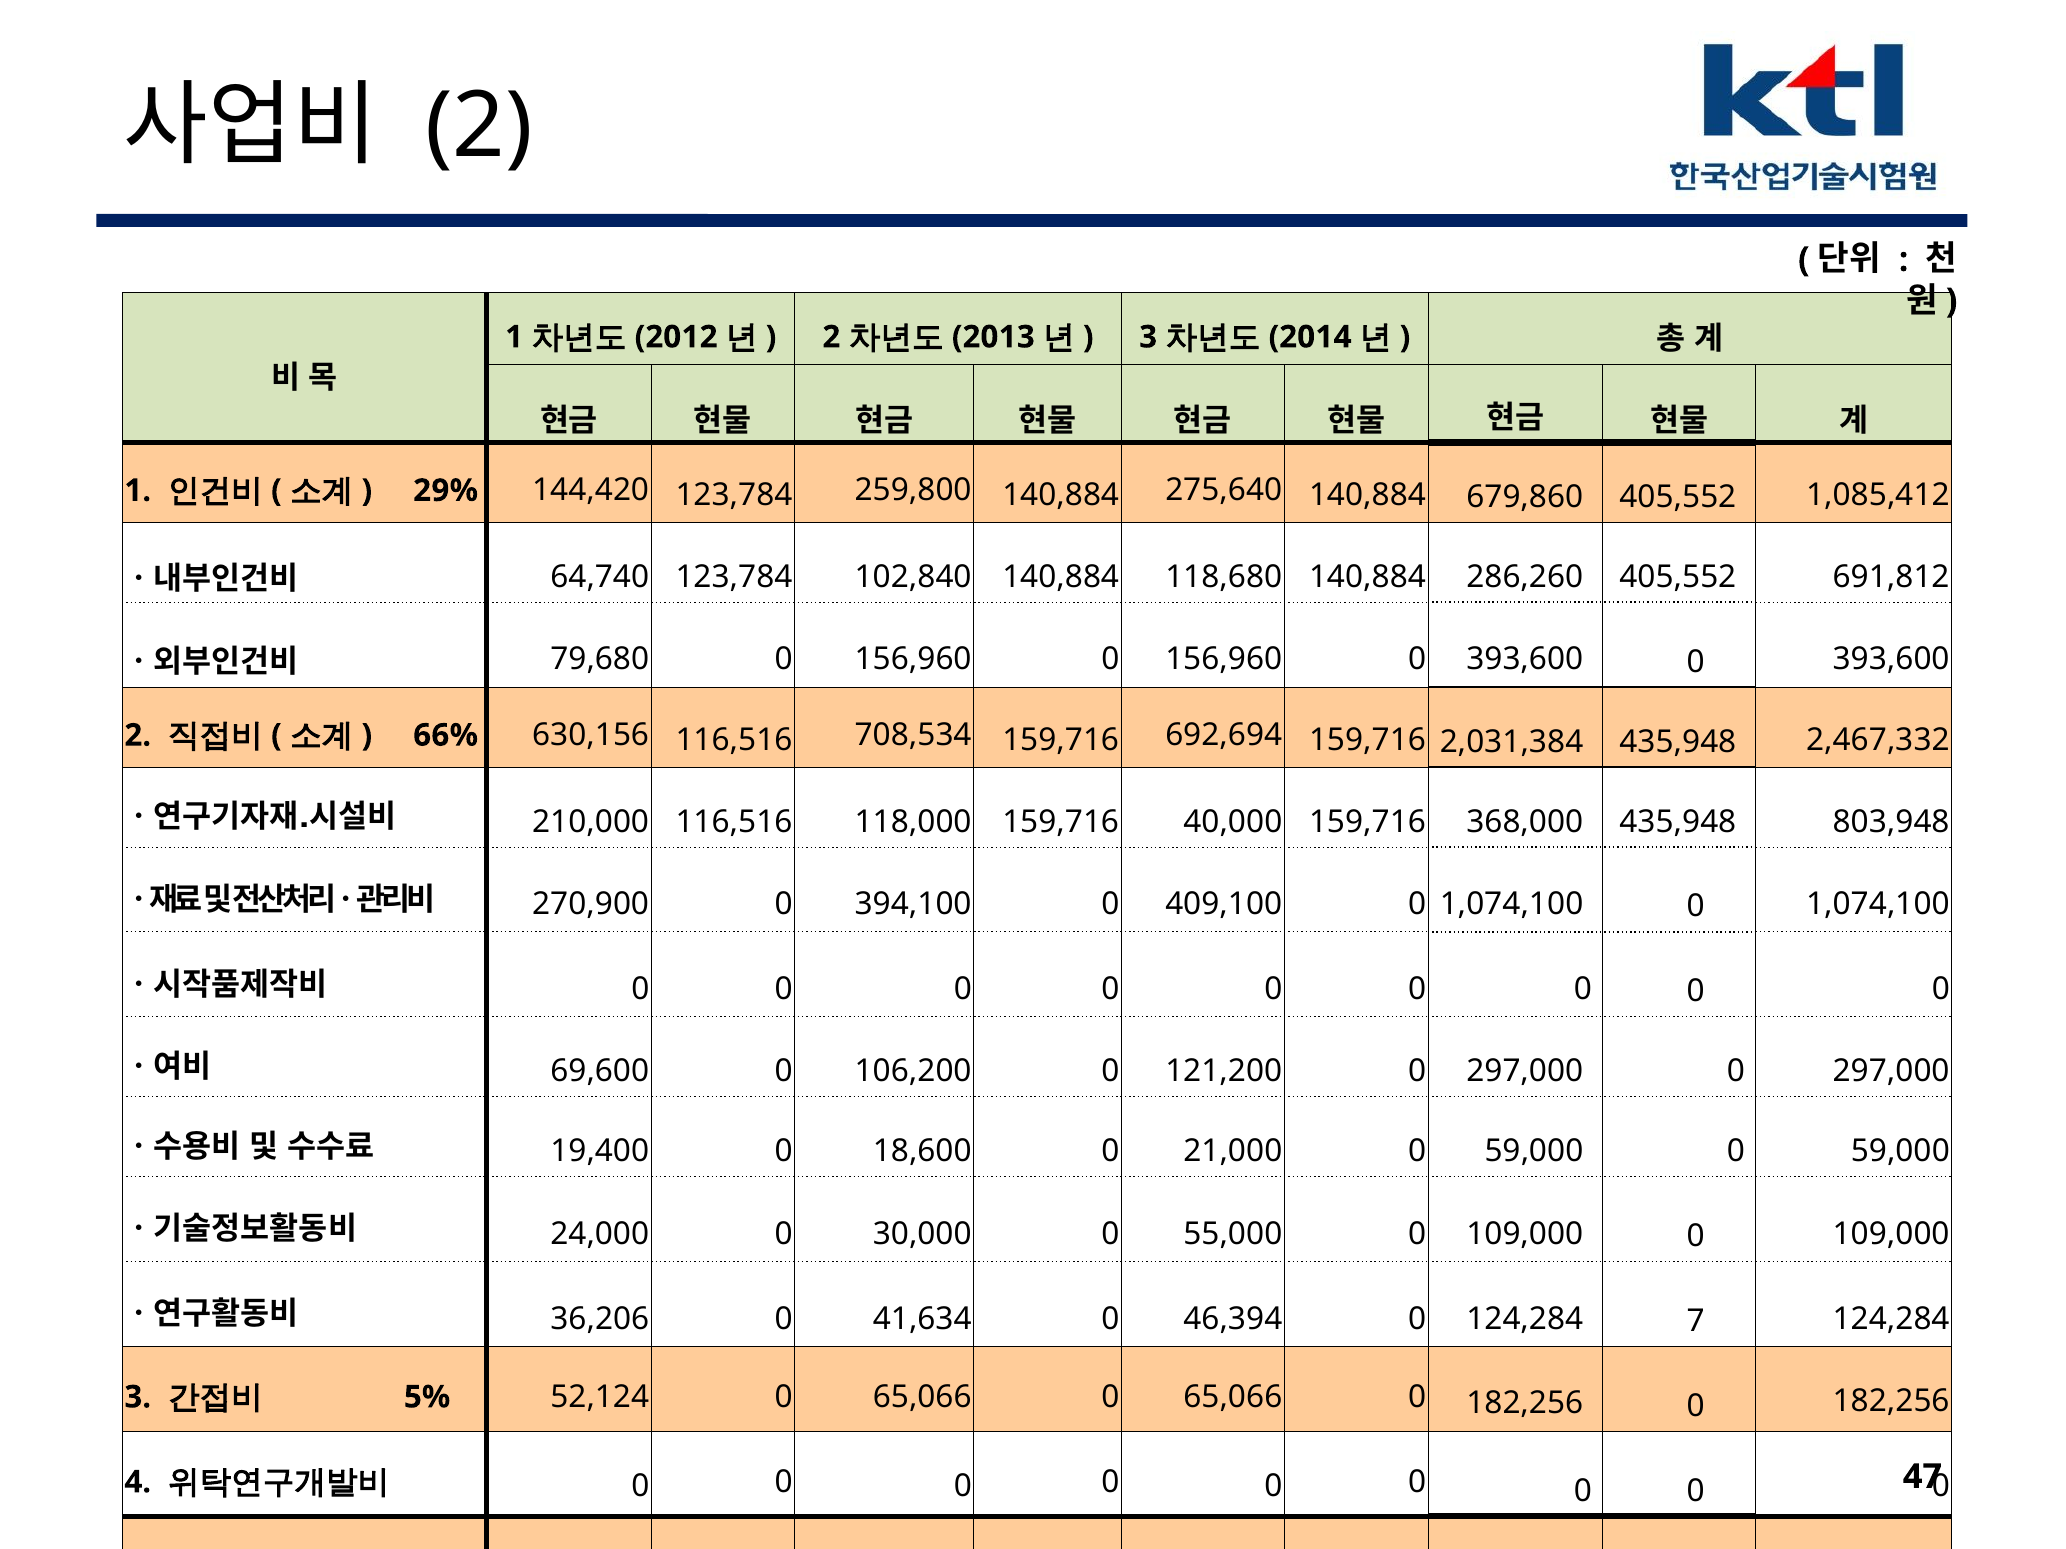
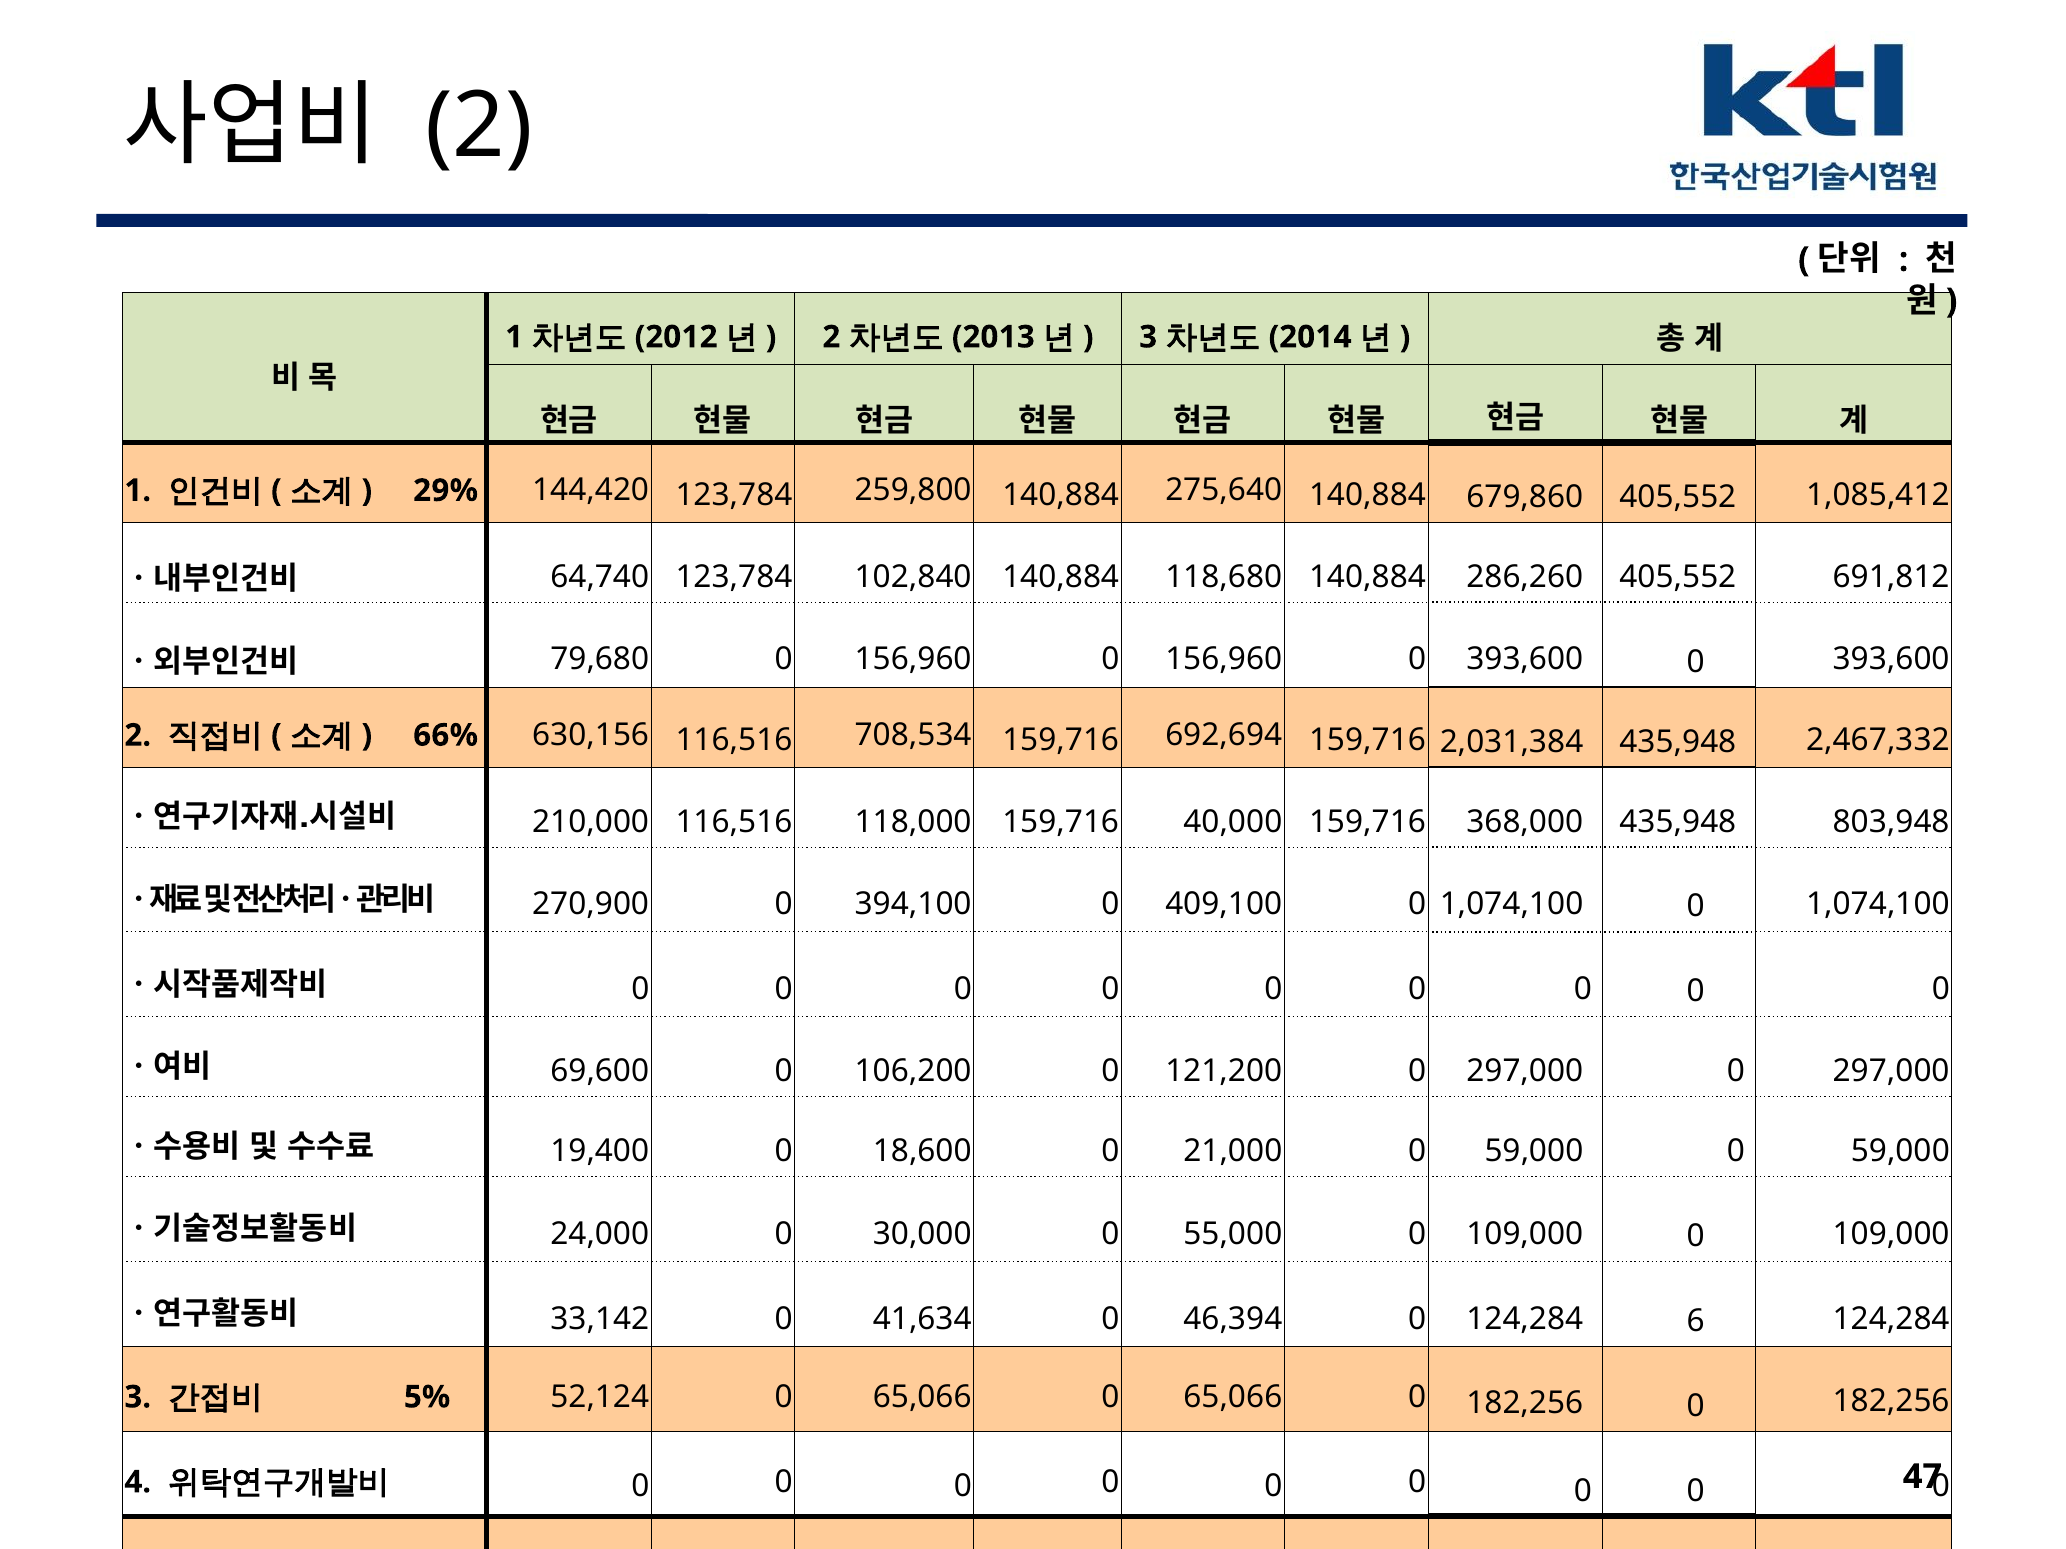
36,206: 36,206 -> 33,142
7: 7 -> 6
